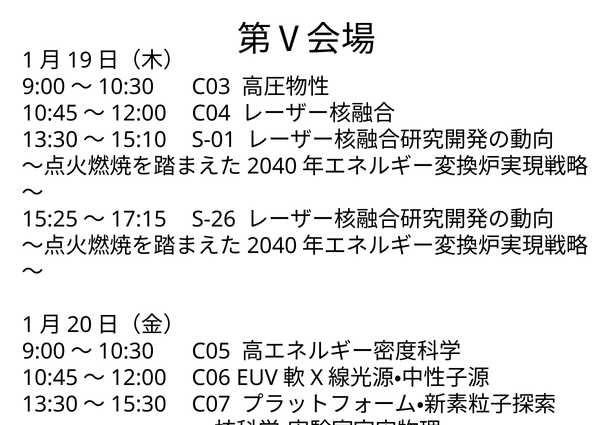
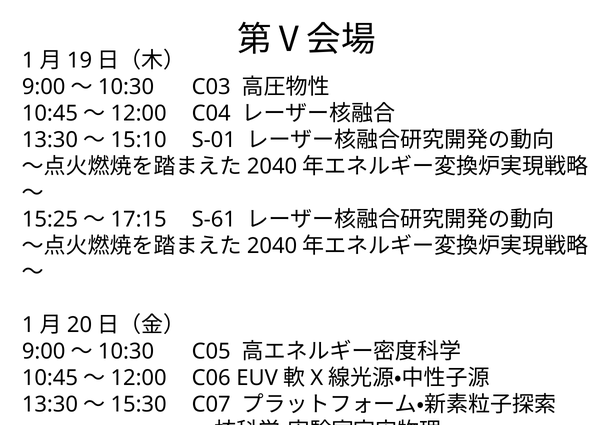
S-26: S-26 -> S-61
